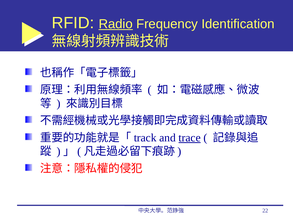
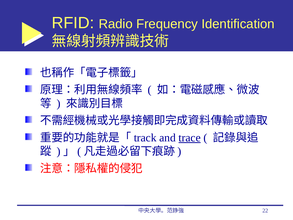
Radio underline: present -> none
